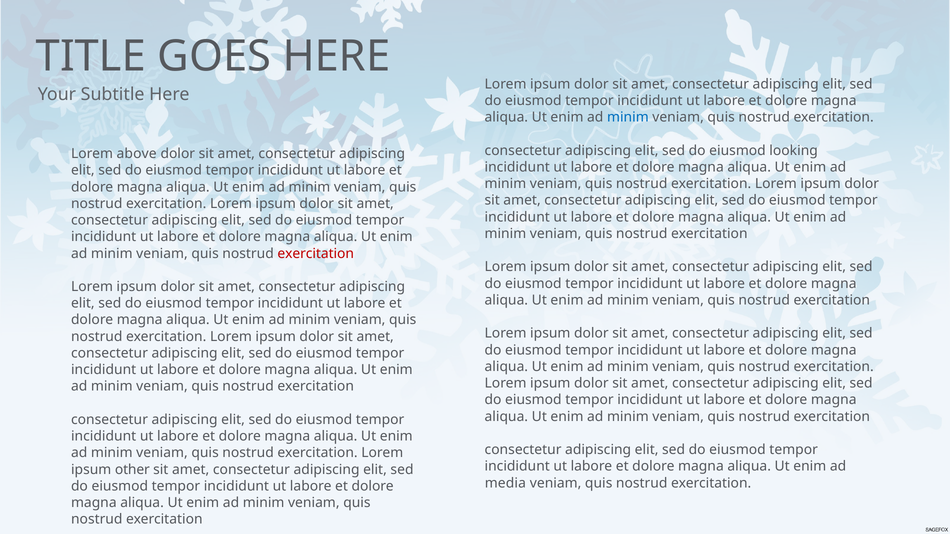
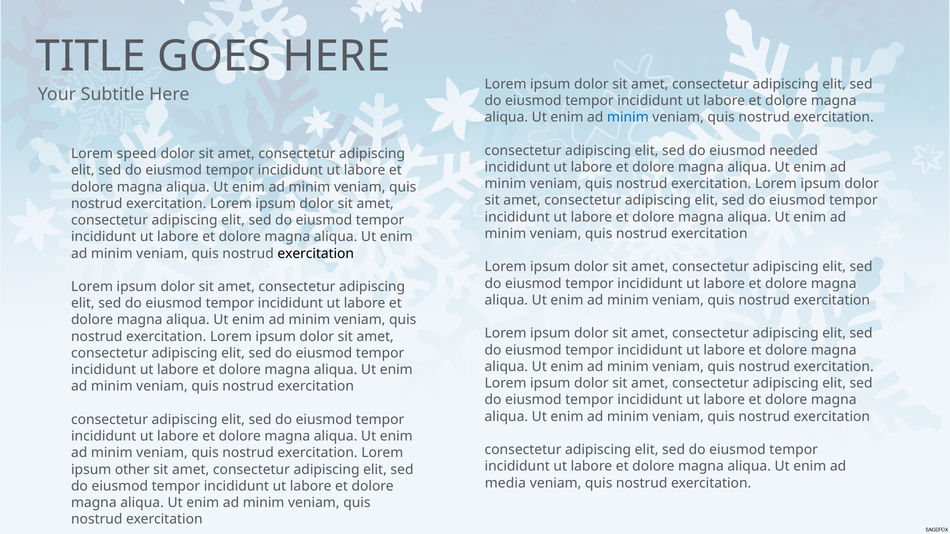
looking: looking -> needed
above: above -> speed
exercitation at (316, 254) colour: red -> black
